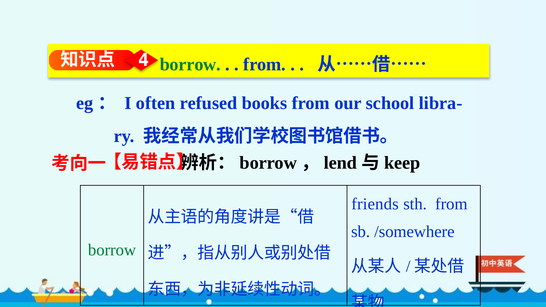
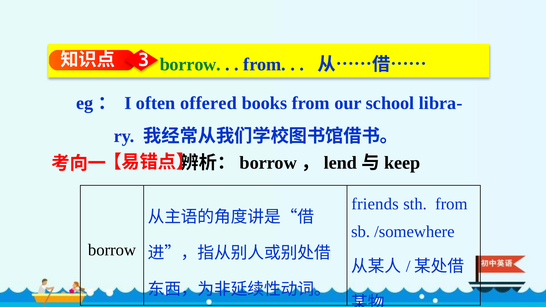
4: 4 -> 3
refused: refused -> offered
borrow at (112, 250) colour: green -> black
